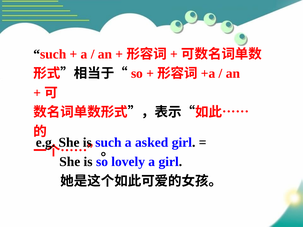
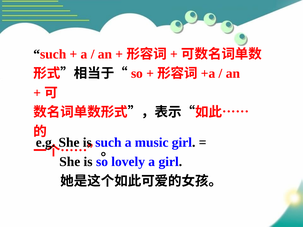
asked: asked -> music
